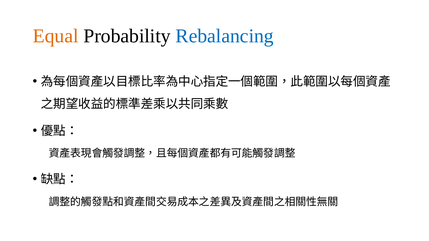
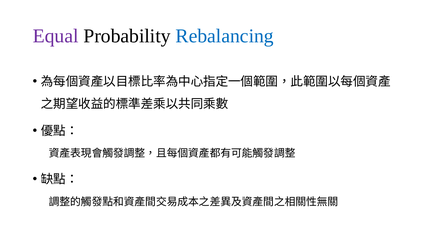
Equal colour: orange -> purple
